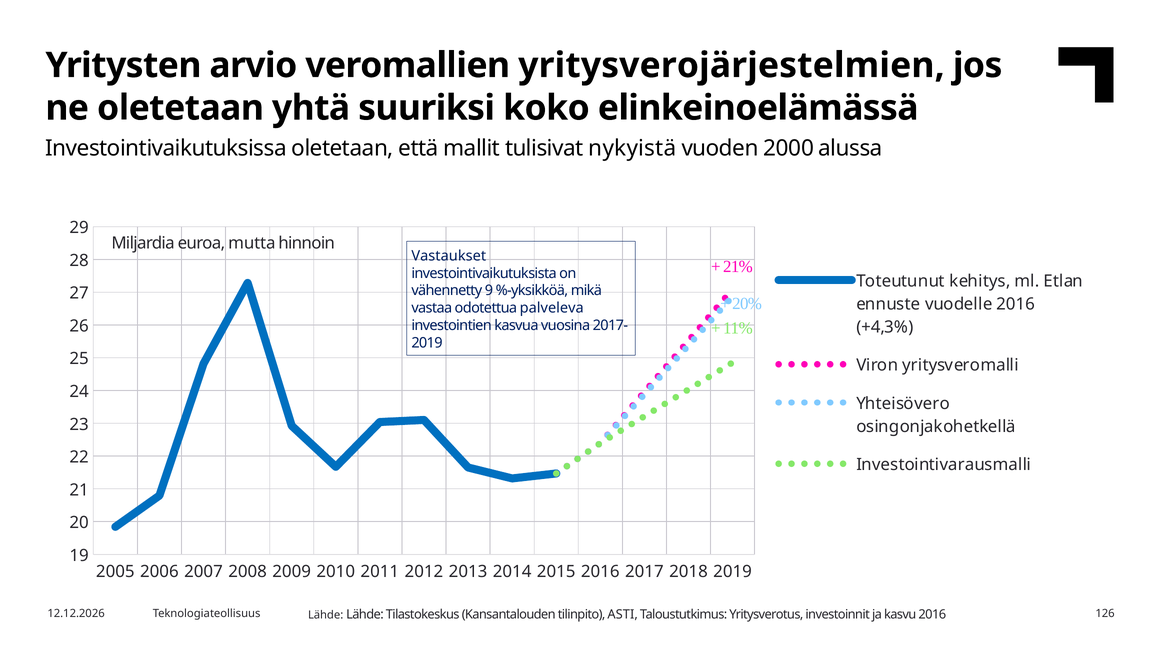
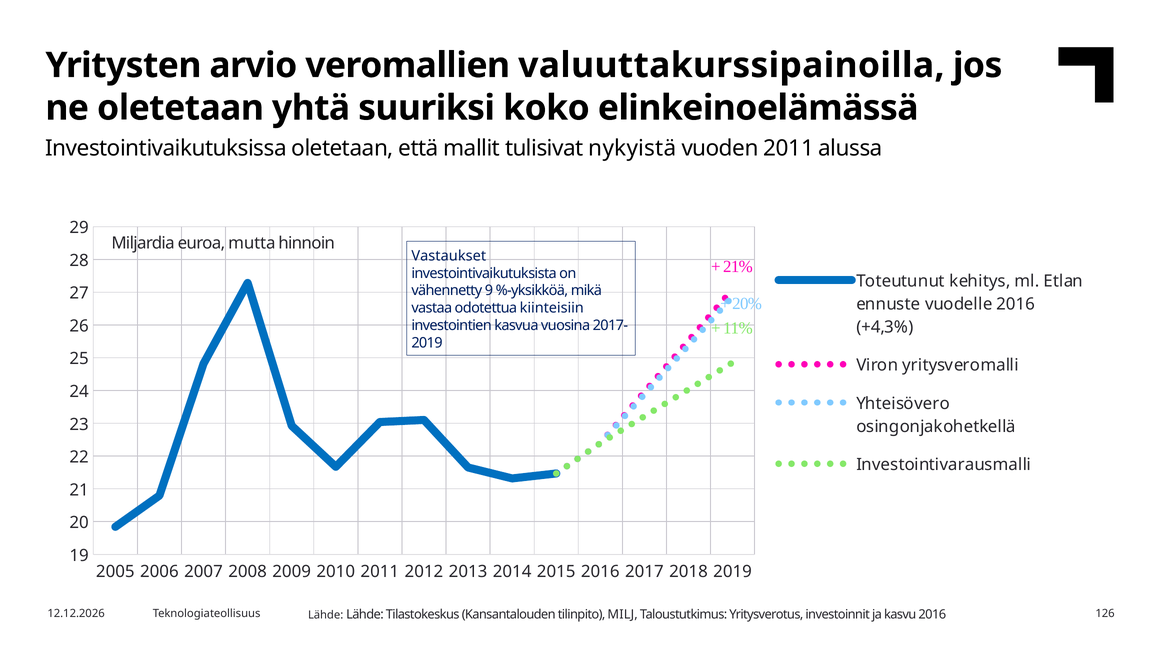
yritysverojärjestelmien: yritysverojärjestelmien -> valuuttakurssipainoilla
vuoden 2000: 2000 -> 2011
palveleva: palveleva -> kiinteisiin
ASTI: ASTI -> MILJ
